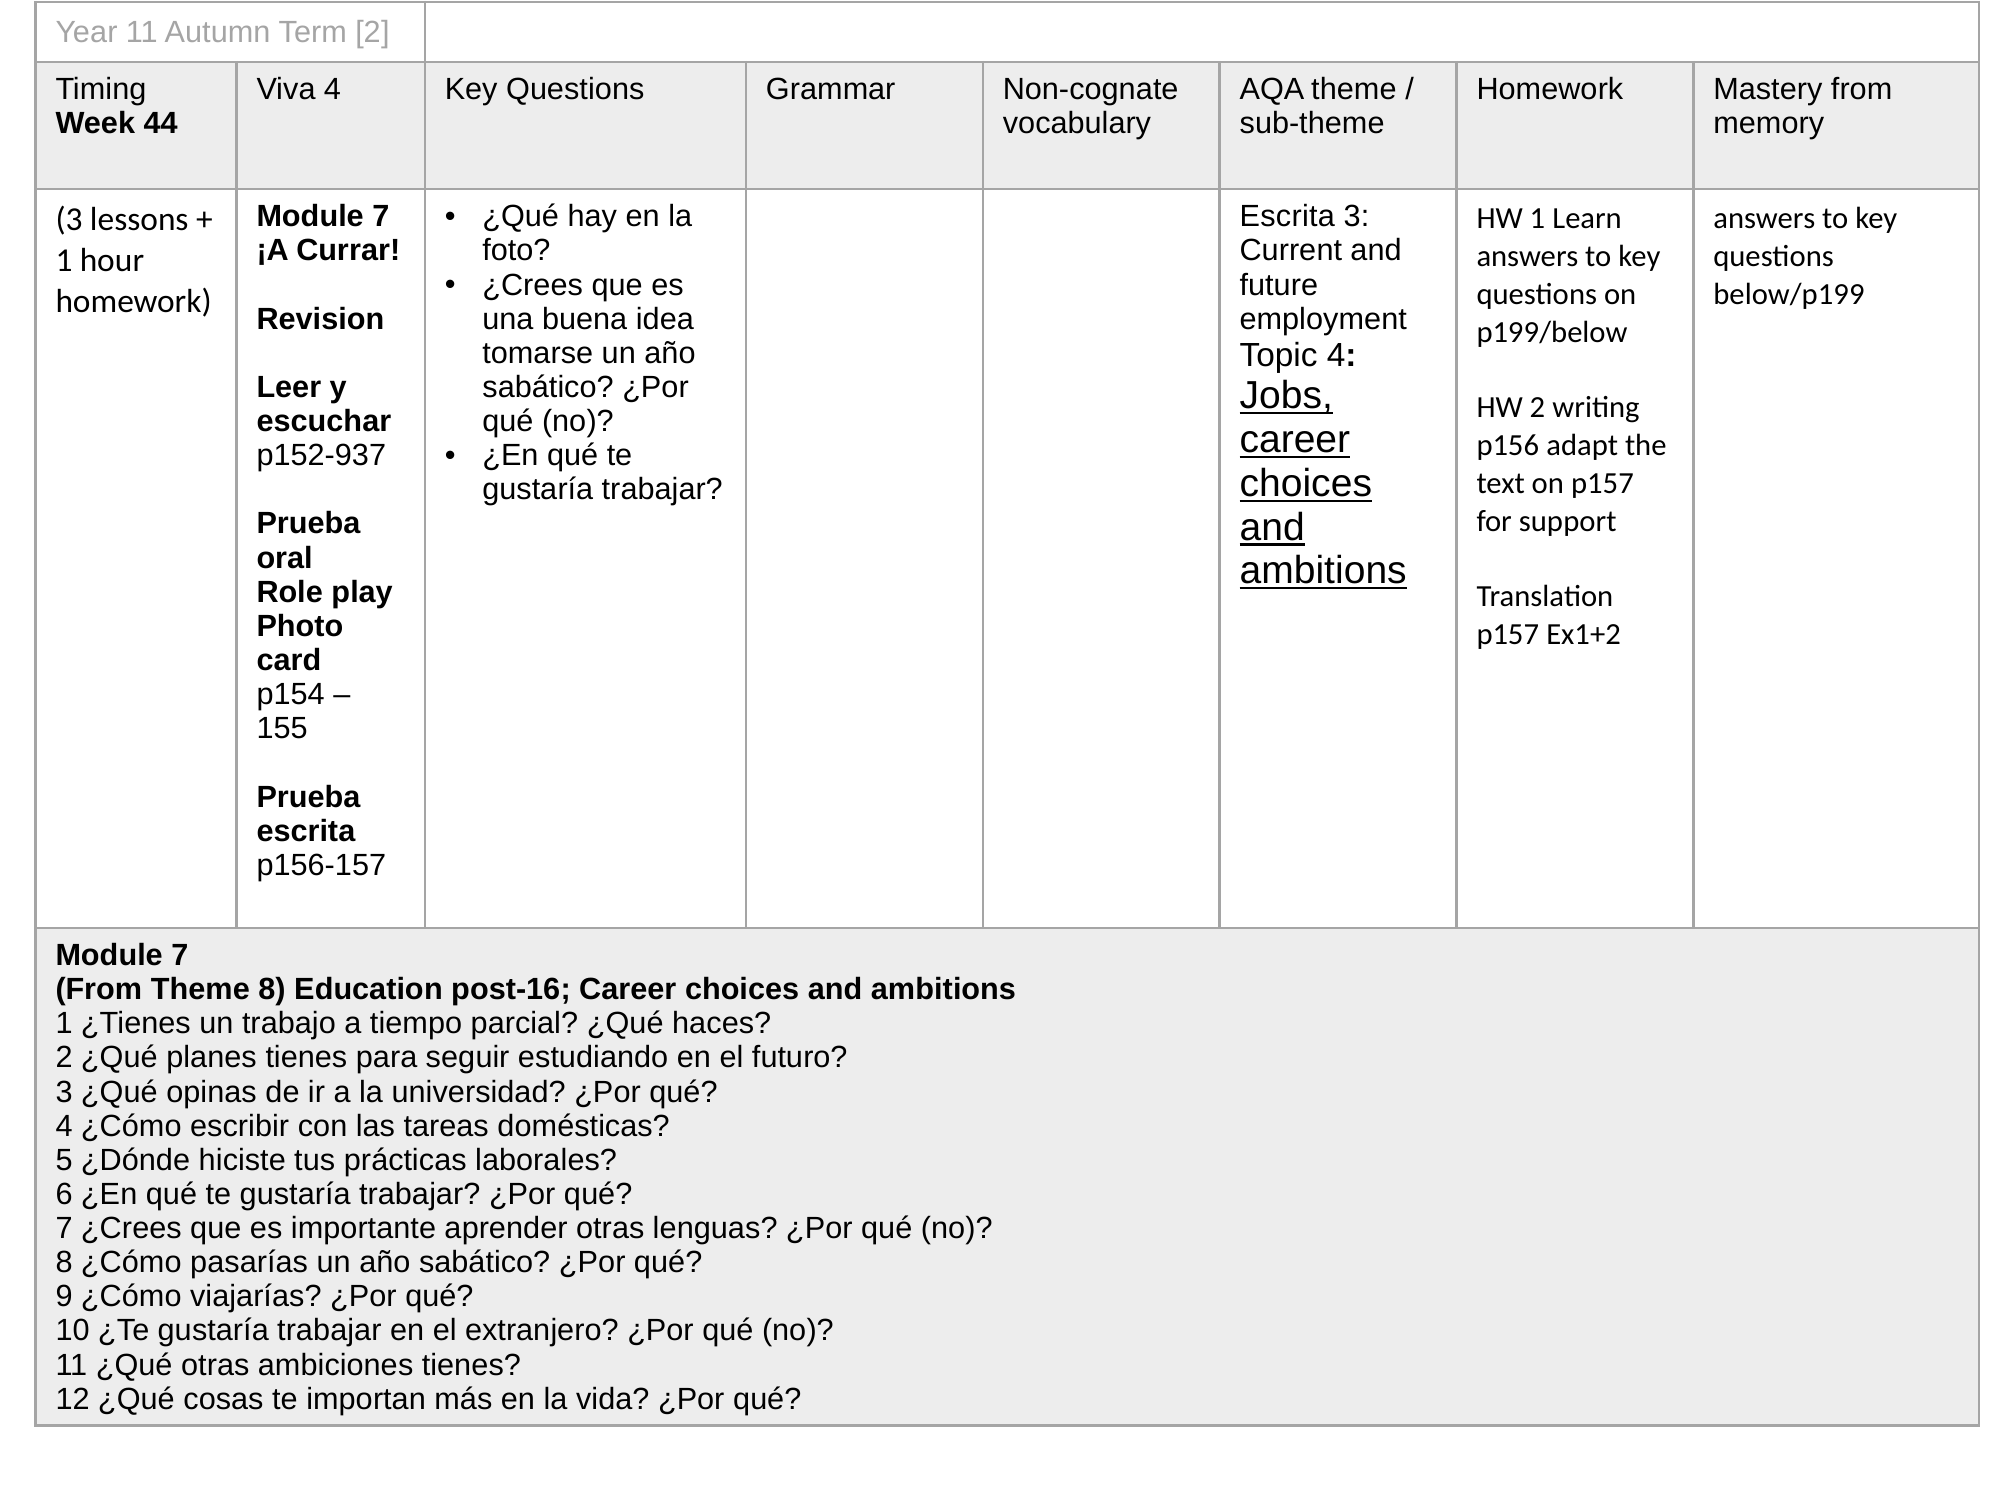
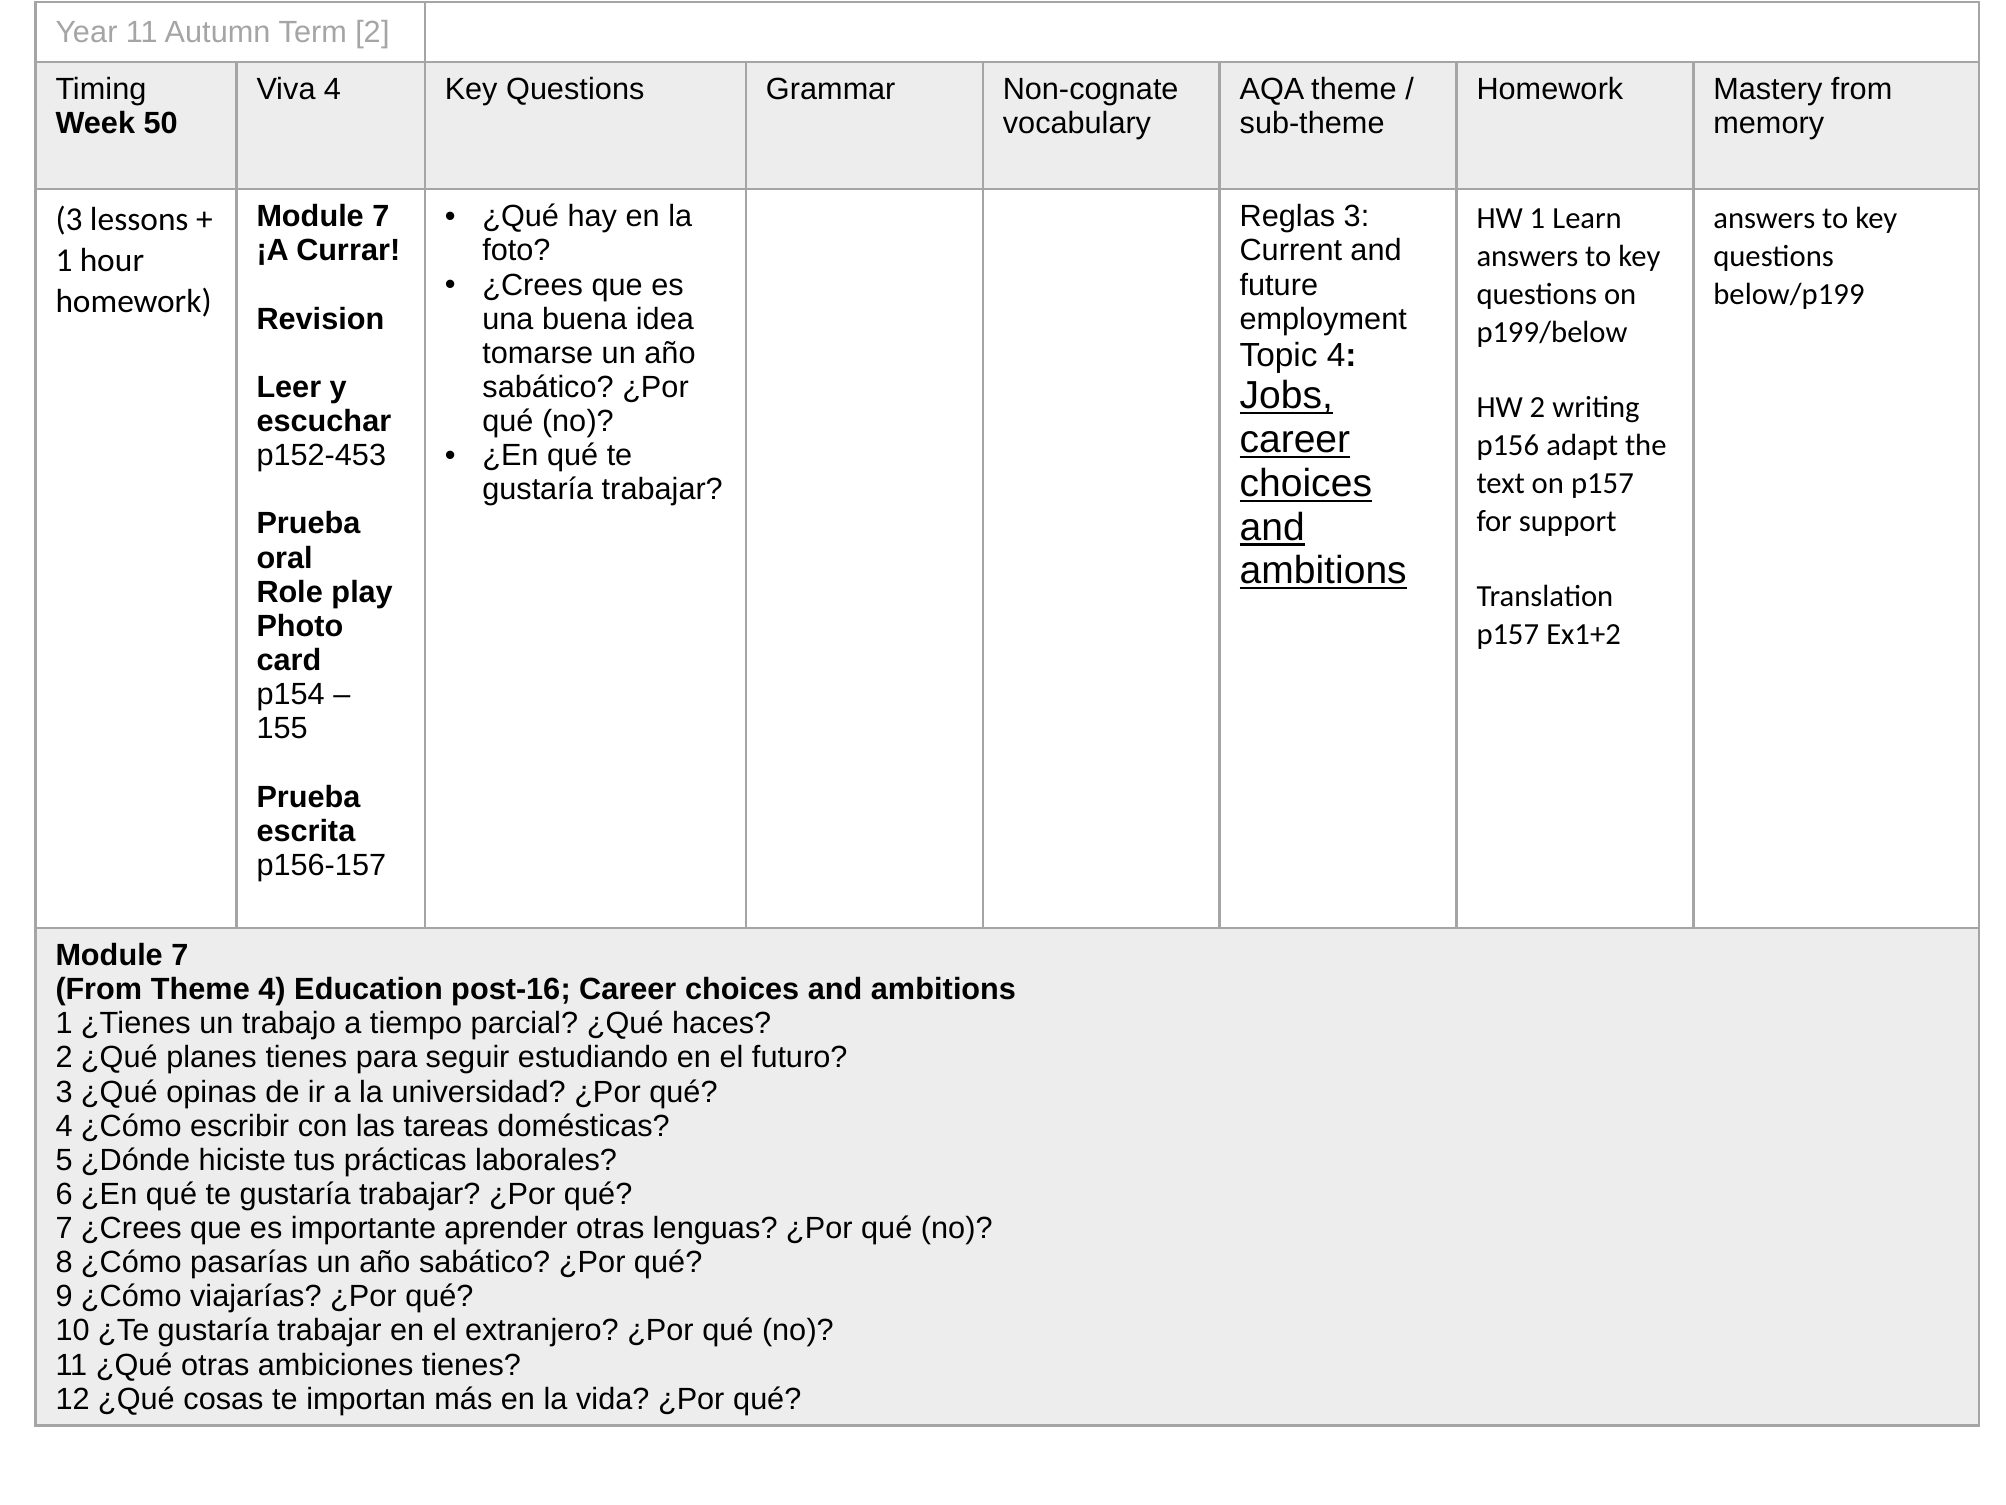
44: 44 -> 50
Escrita at (1287, 217): Escrita -> Reglas
p152-937: p152-937 -> p152-453
Theme 8: 8 -> 4
